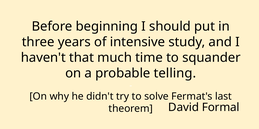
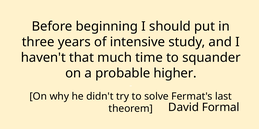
telling: telling -> higher
